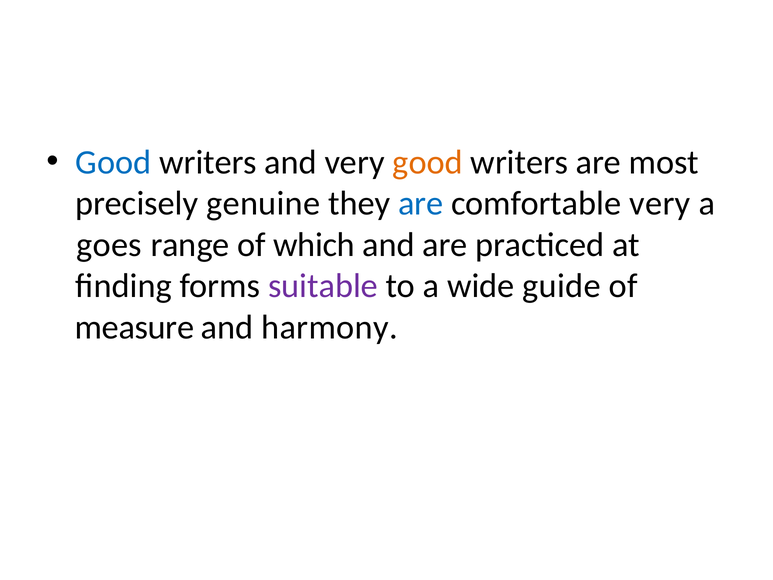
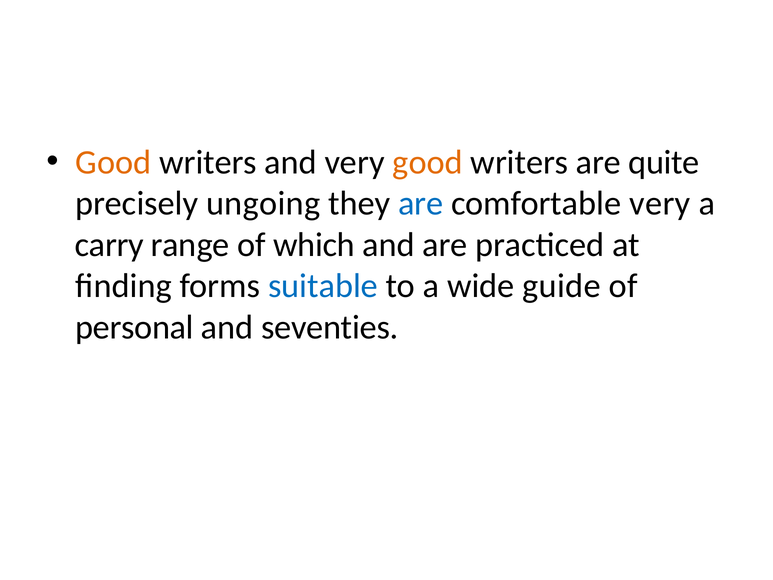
Good at (113, 162) colour: blue -> orange
most: most -> quite
genuine: genuine -> ungoing
goes: goes -> carry
suitable colour: purple -> blue
measure: measure -> personal
harmony: harmony -> seventies
